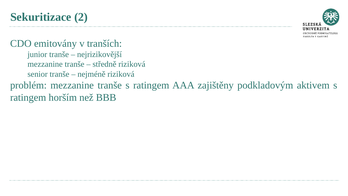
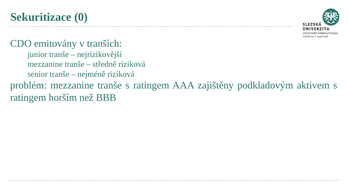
2: 2 -> 0
